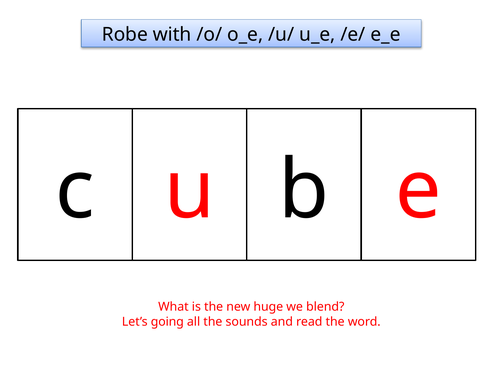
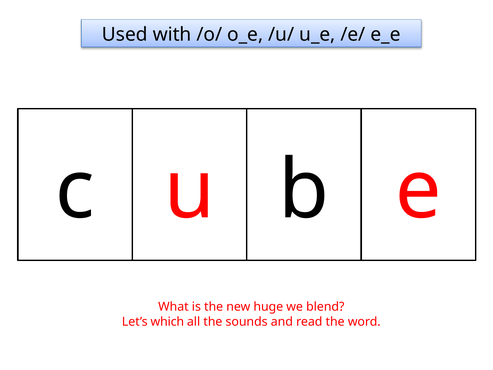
Robe: Robe -> Used
going: going -> which
